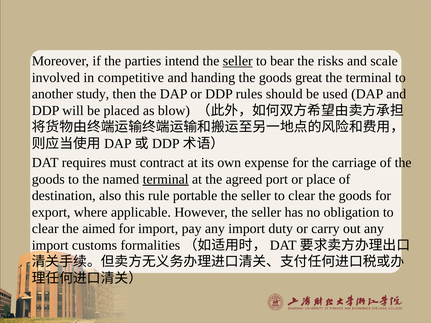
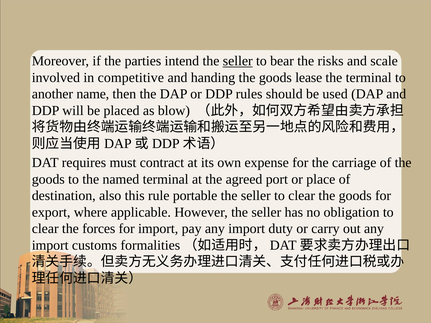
great: great -> lease
study: study -> name
terminal at (166, 179) underline: present -> none
aimed: aimed -> forces
